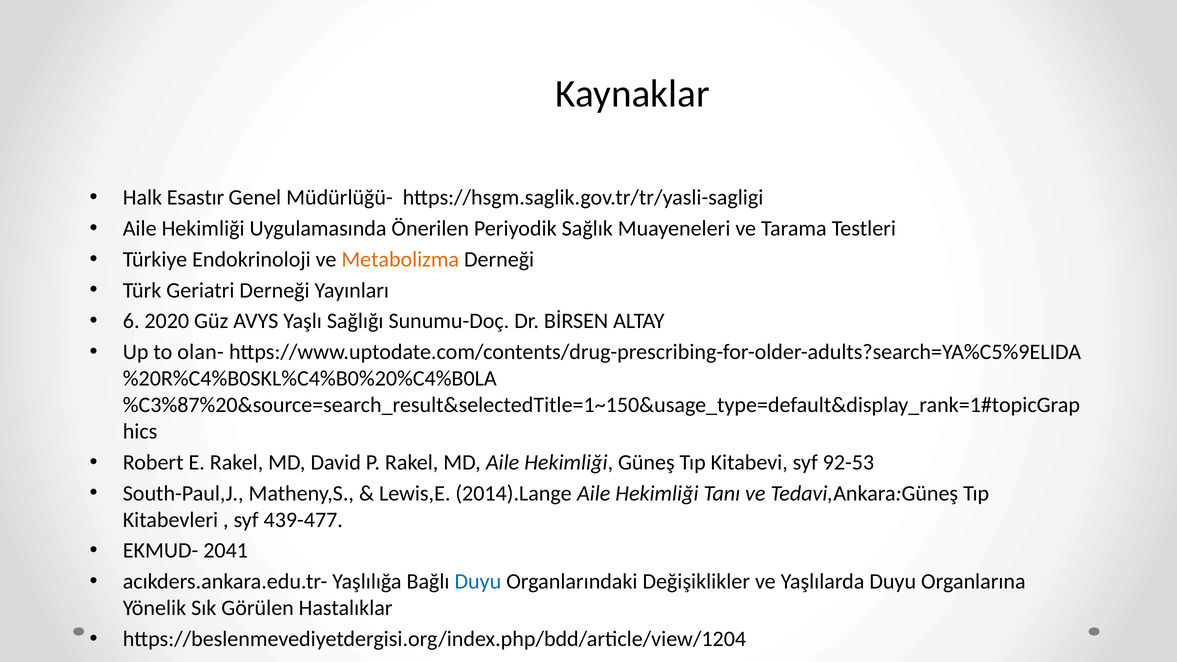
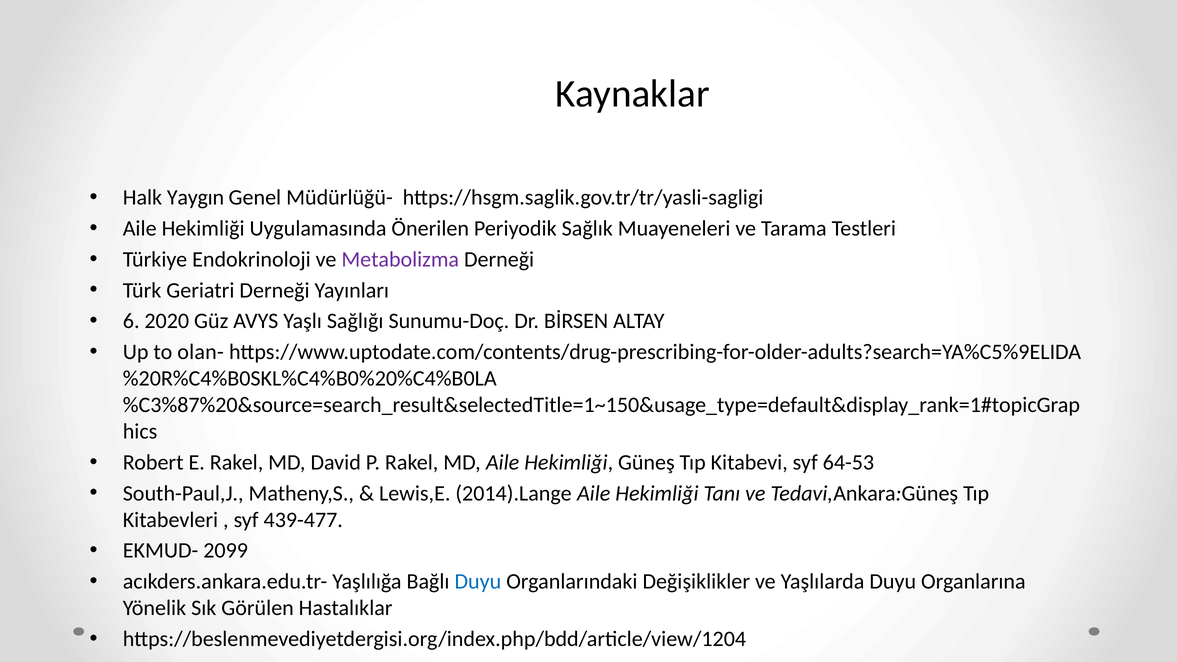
Esastır: Esastır -> Yaygın
Metabolizma colour: orange -> purple
92-53: 92-53 -> 64-53
2041: 2041 -> 2099
